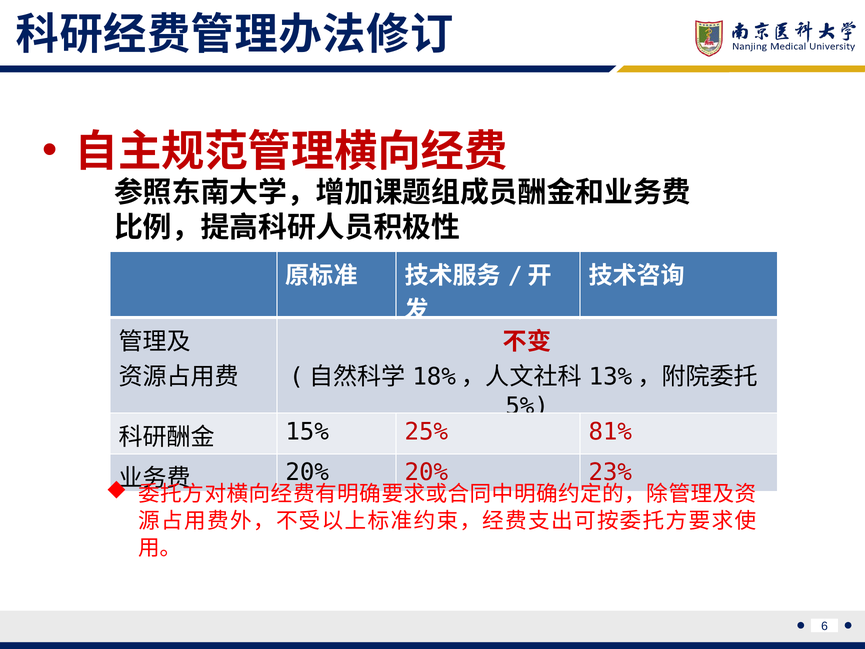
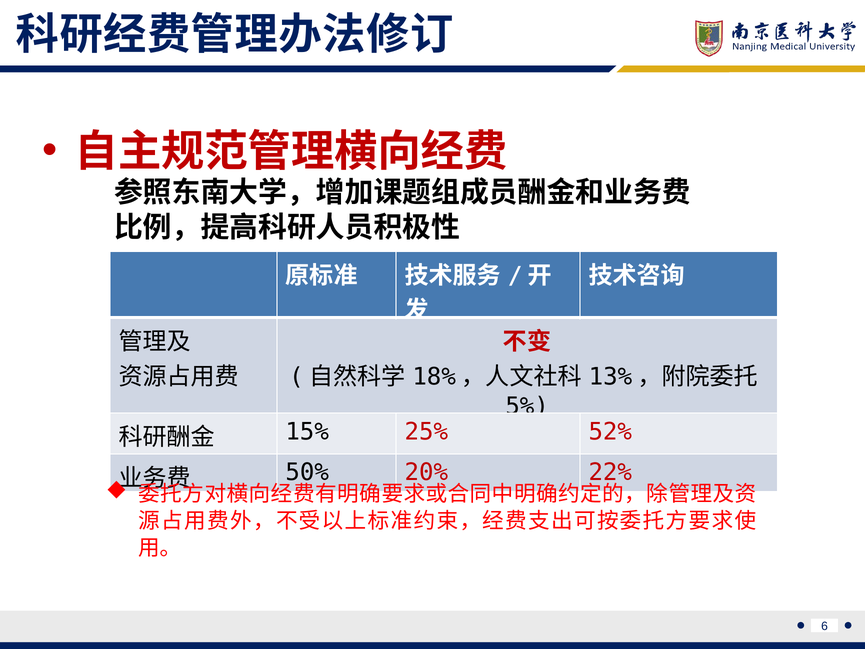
81%: 81% -> 52%
20% at (307, 472): 20% -> 50%
23%: 23% -> 22%
